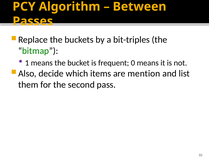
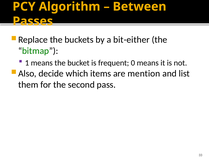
bit-triples: bit-triples -> bit-either
